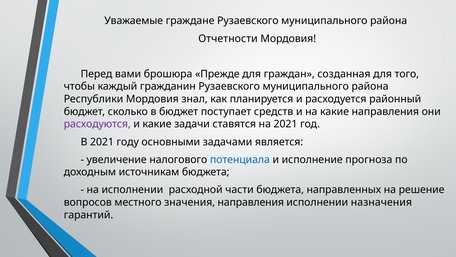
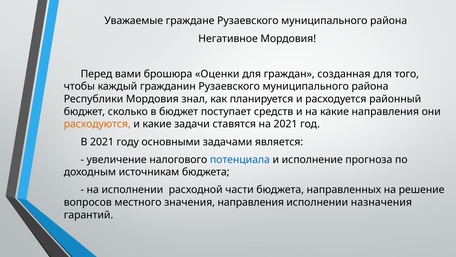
Отчетности: Отчетности -> Негативное
Прежде: Прежде -> Оценки
расходуются colour: purple -> orange
